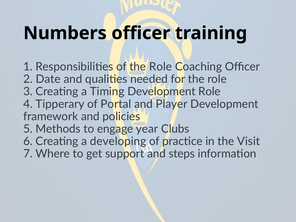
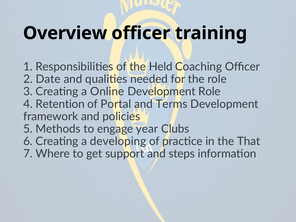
Numbers: Numbers -> Overview
of the Role: Role -> Held
Timing: Timing -> Online
Tipperary: Tipperary -> Retention
Player: Player -> Terms
Visit: Visit -> That
